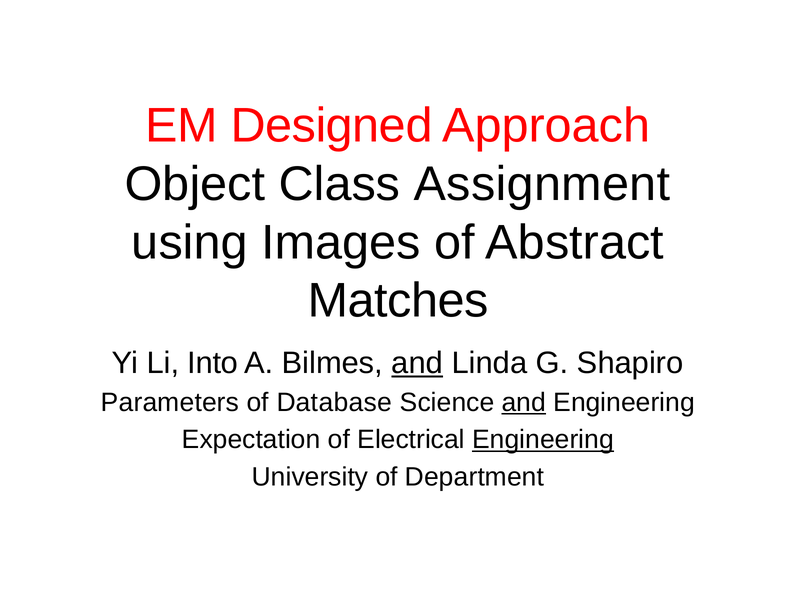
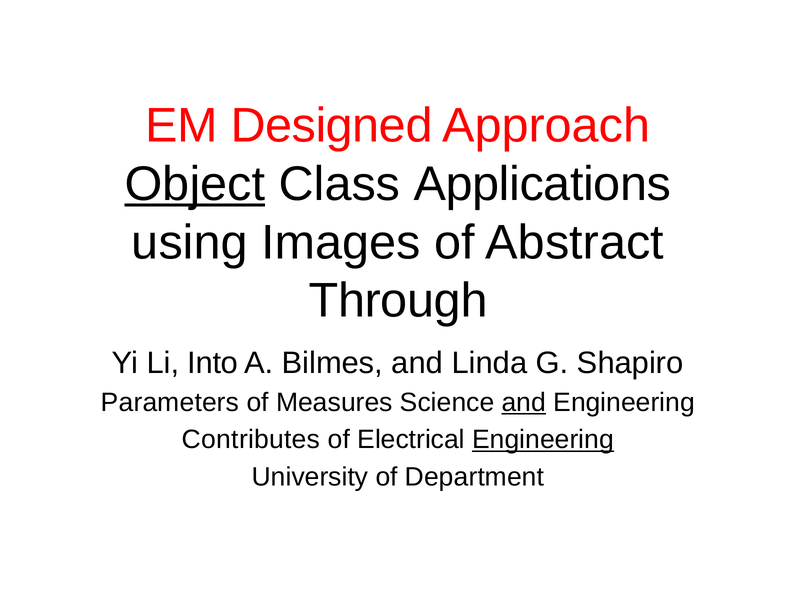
Object underline: none -> present
Assignment: Assignment -> Applications
Matches: Matches -> Through
and at (417, 363) underline: present -> none
Database: Database -> Measures
Expectation: Expectation -> Contributes
